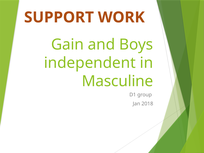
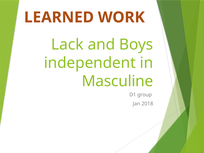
SUPPORT: SUPPORT -> LEARNED
Gain: Gain -> Lack
